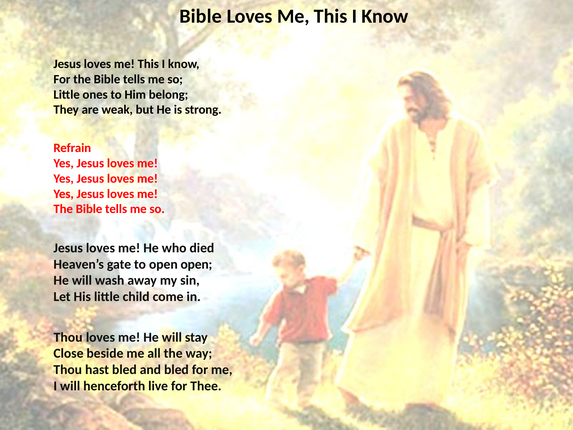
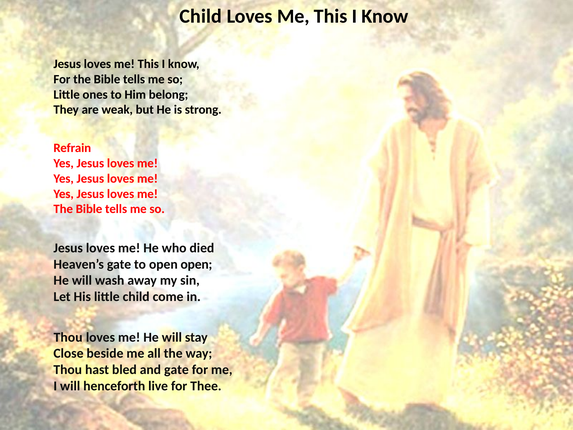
Bible at (201, 16): Bible -> Child
and bled: bled -> gate
